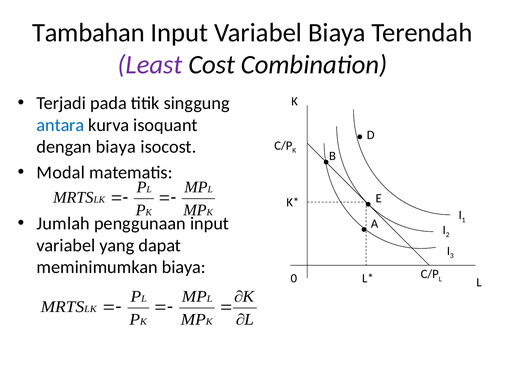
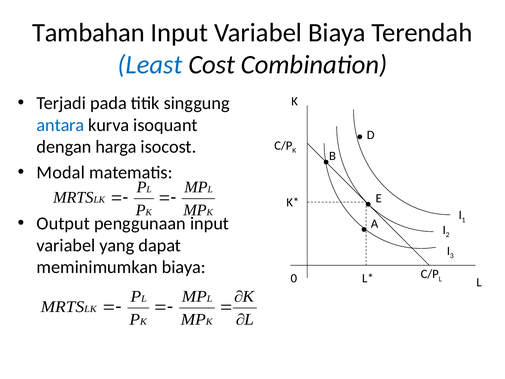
Least colour: purple -> blue
dengan biaya: biaya -> harga
Jumlah: Jumlah -> Output
